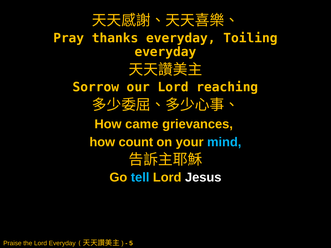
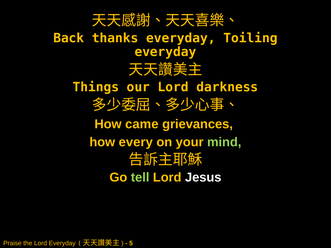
Pray: Pray -> Back
Sorrow: Sorrow -> Things
reaching: reaching -> darkness
count: count -> every
mind colour: light blue -> light green
tell colour: light blue -> light green
